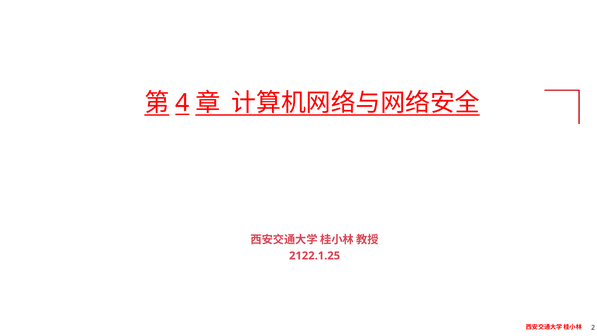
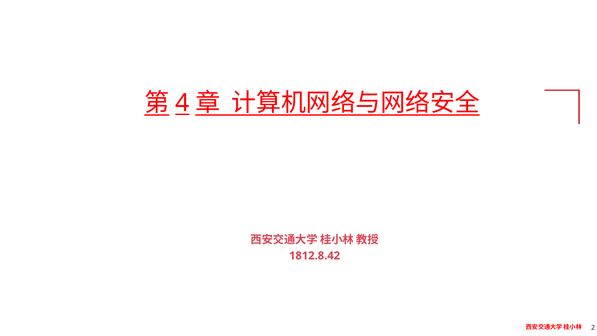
2122.1.25: 2122.1.25 -> 1812.8.42
